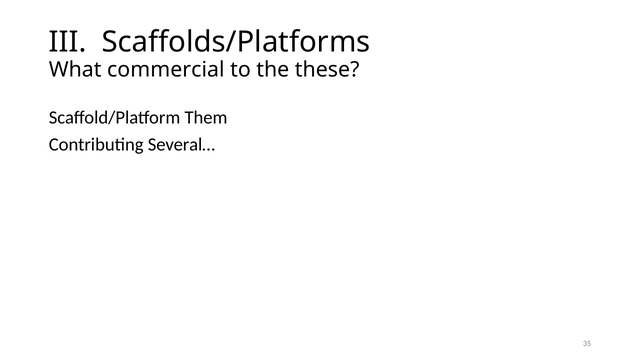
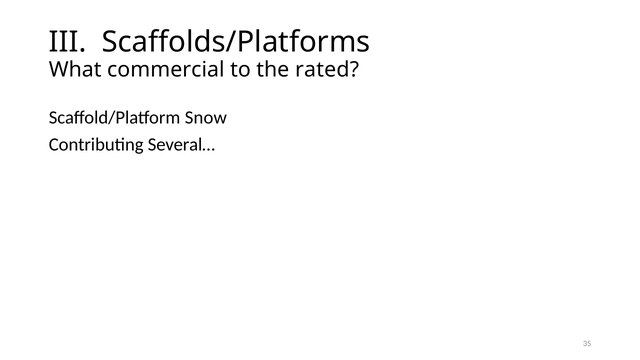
these: these -> rated
Them: Them -> Snow
